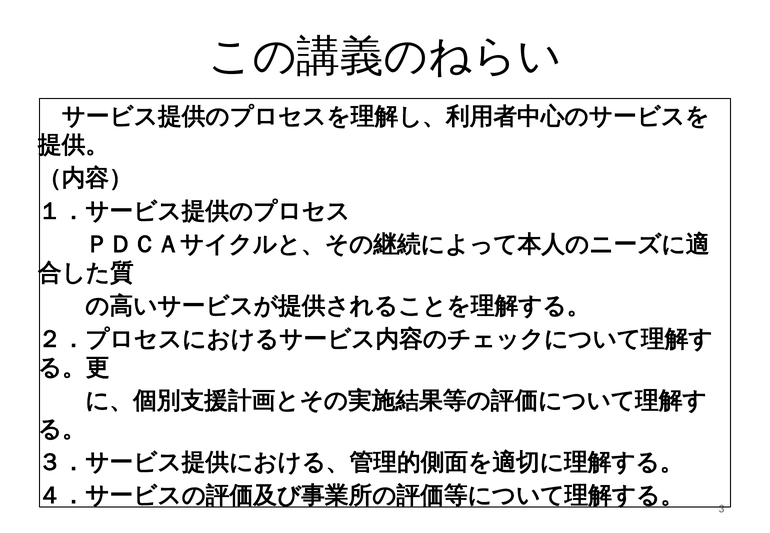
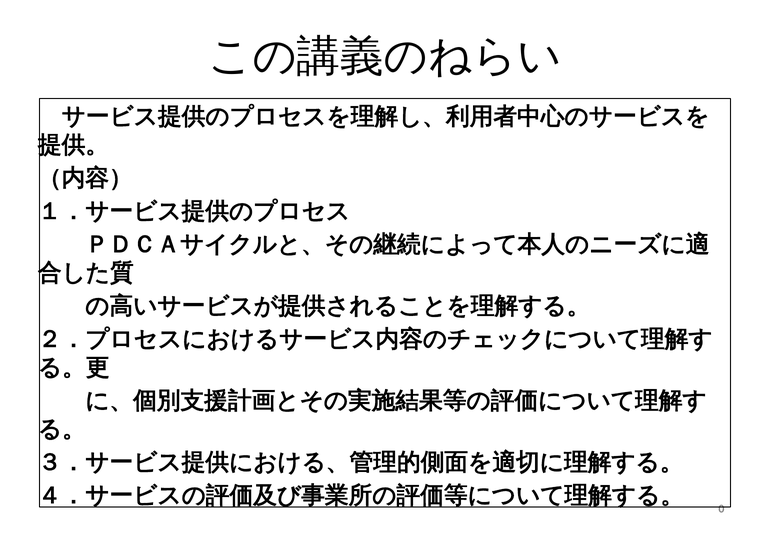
3: 3 -> 0
